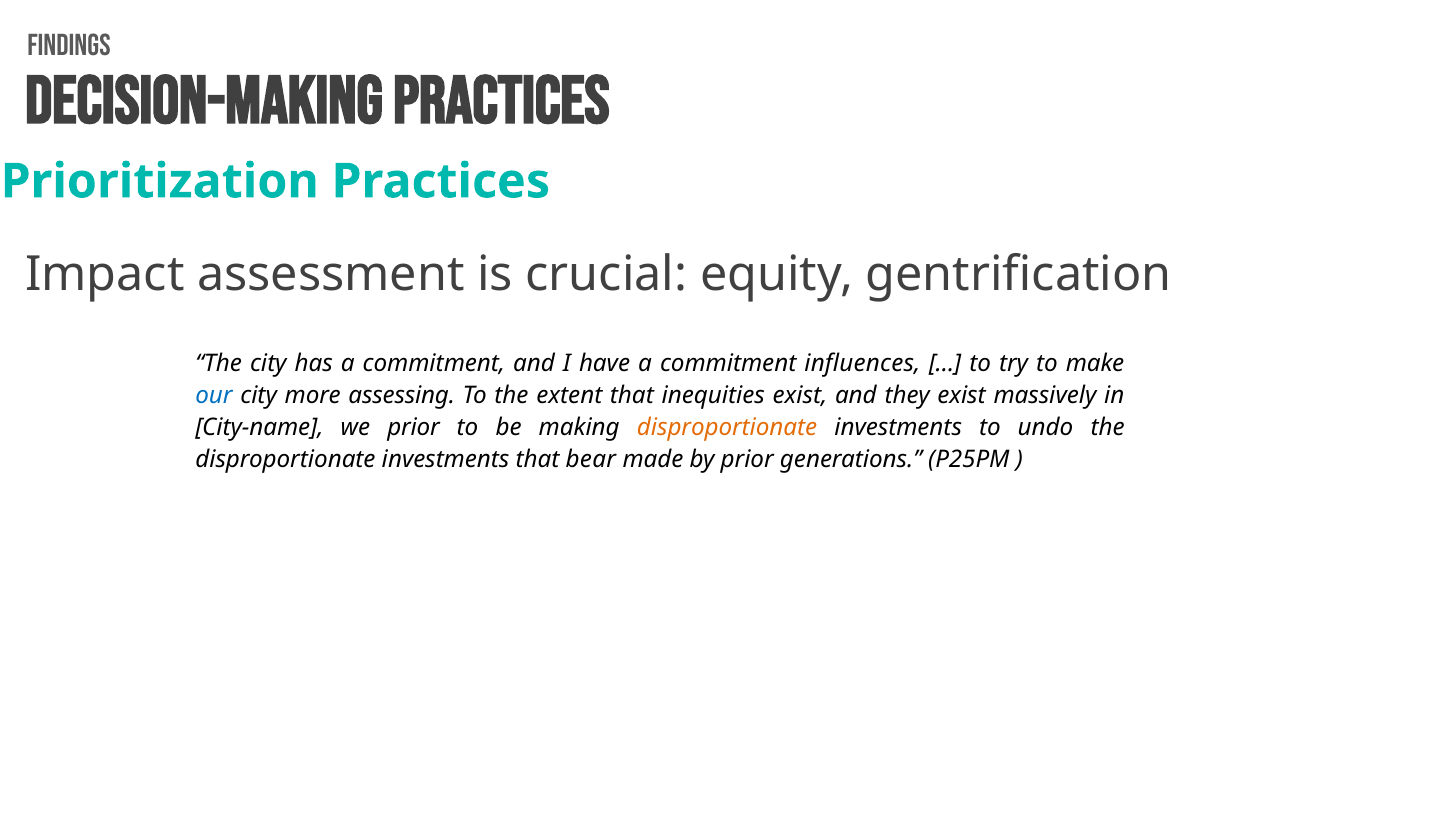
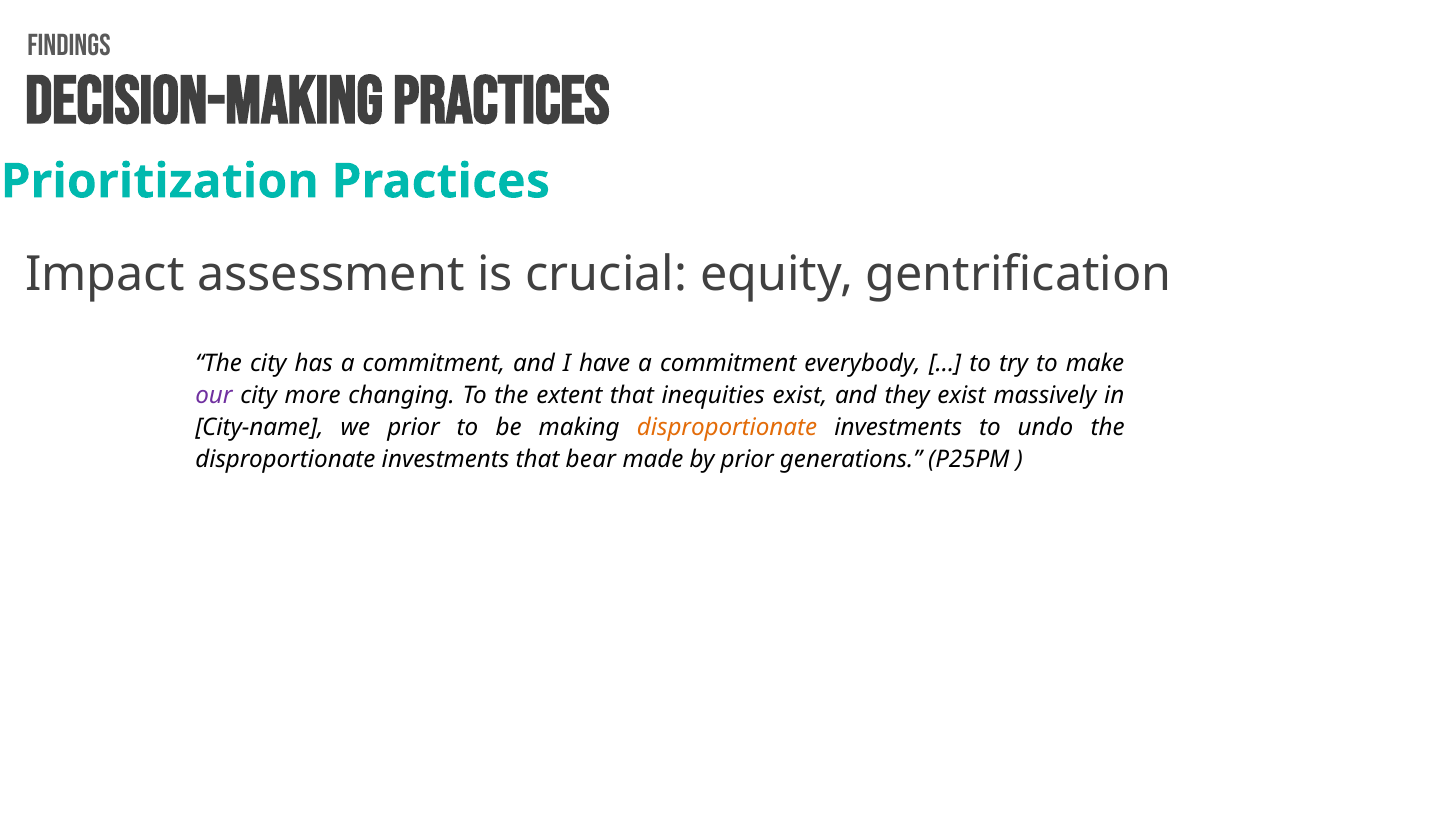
influences: influences -> everybody
our colour: blue -> purple
assessing: assessing -> changing
